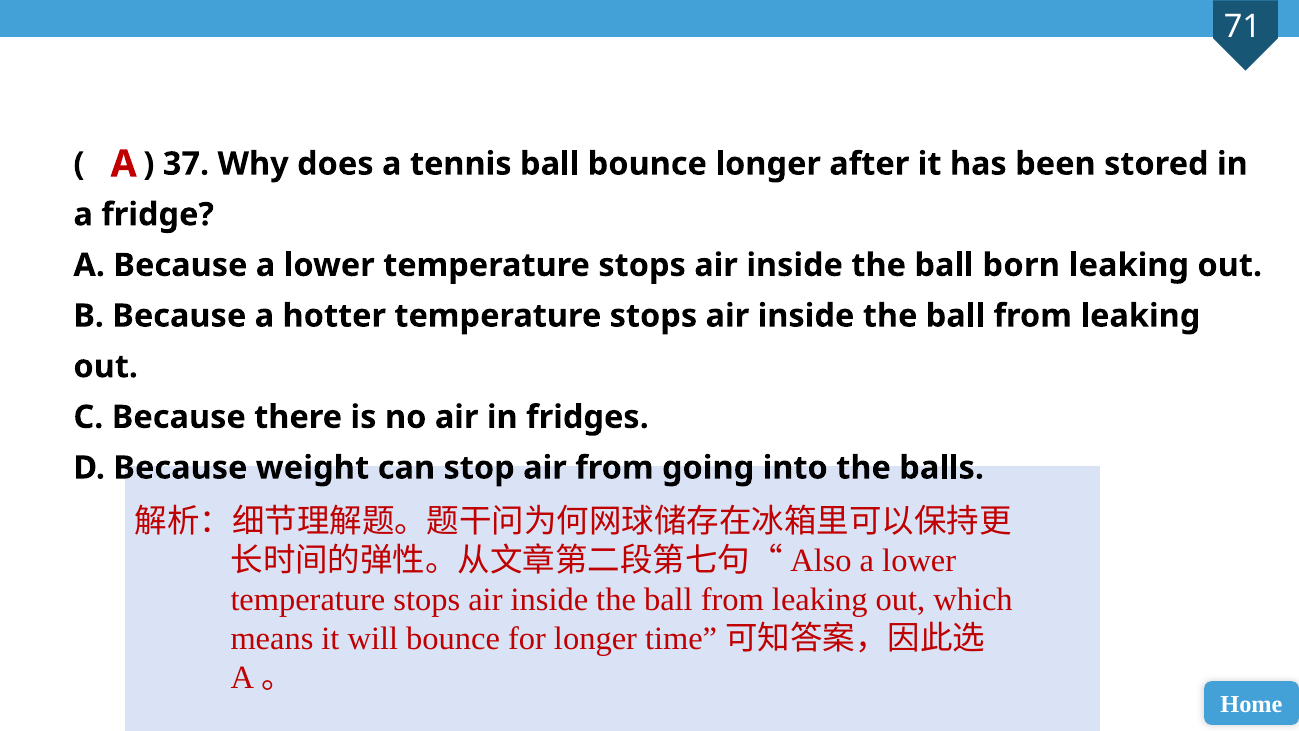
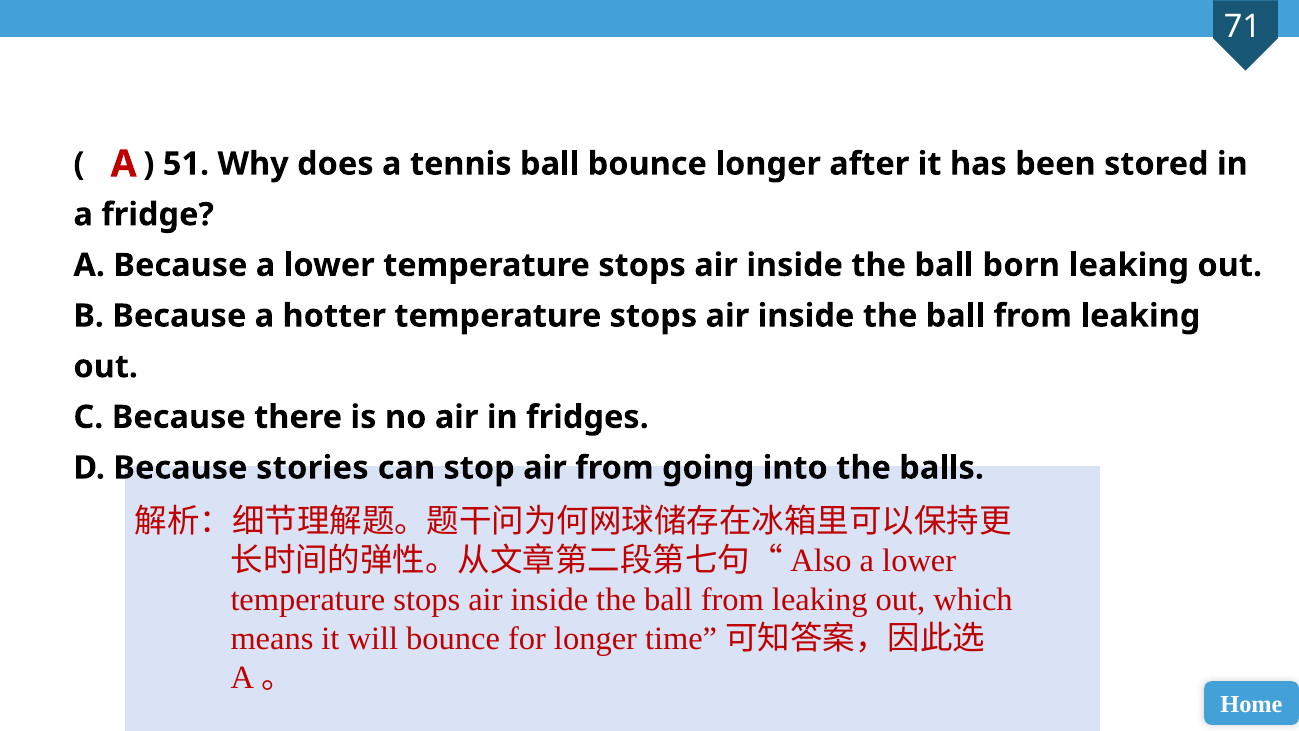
37: 37 -> 51
weight: weight -> stories
